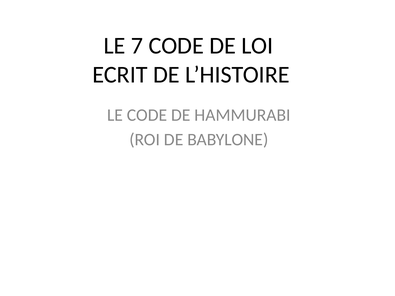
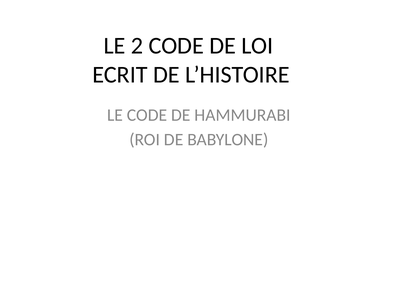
7: 7 -> 2
